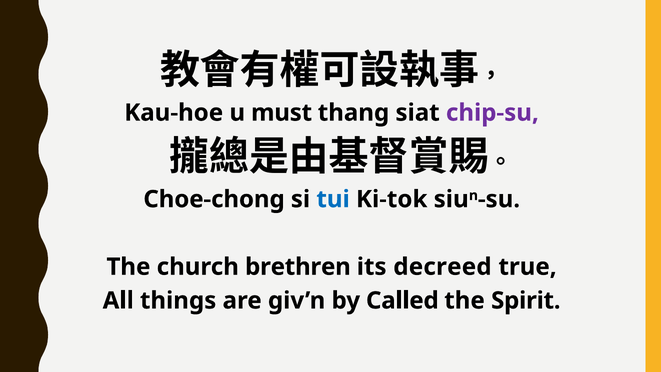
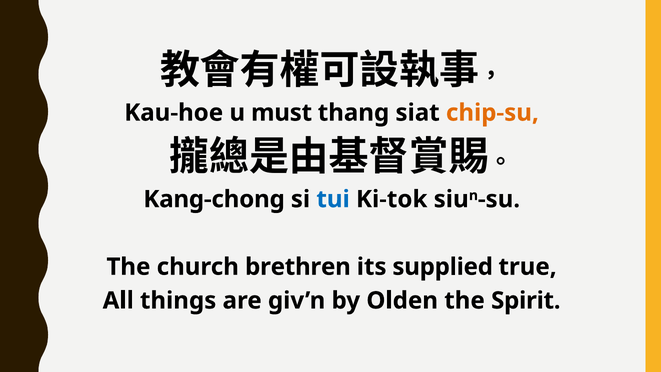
chip-su colour: purple -> orange
Choe-chong: Choe-chong -> Kang-chong
decreed: decreed -> supplied
Called: Called -> Olden
